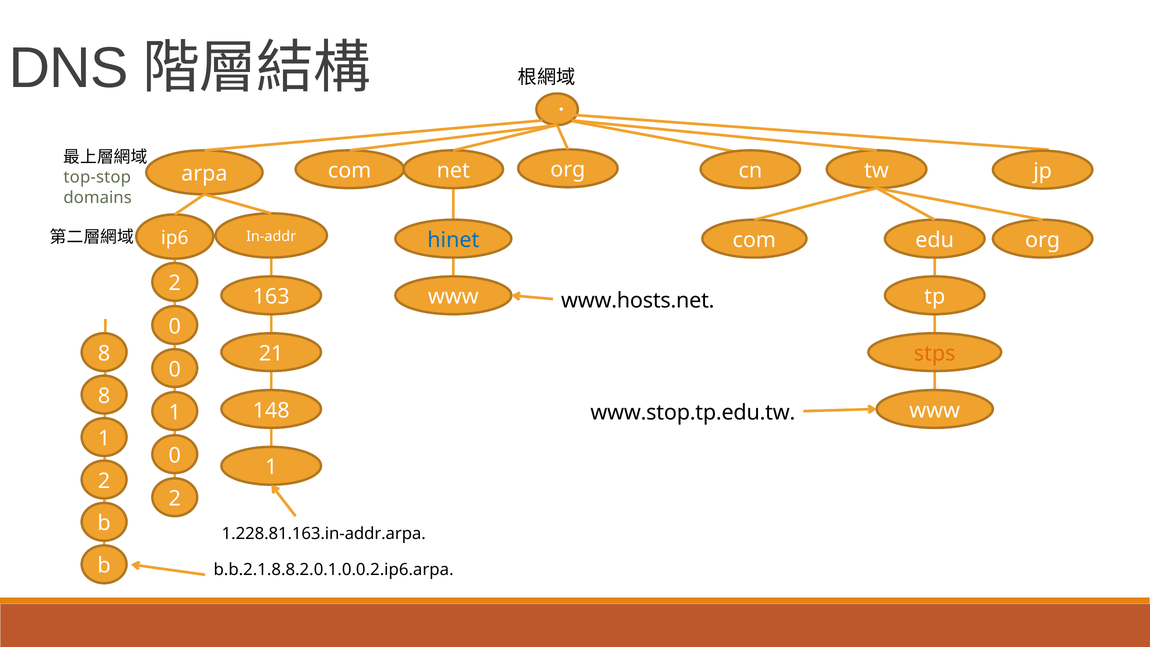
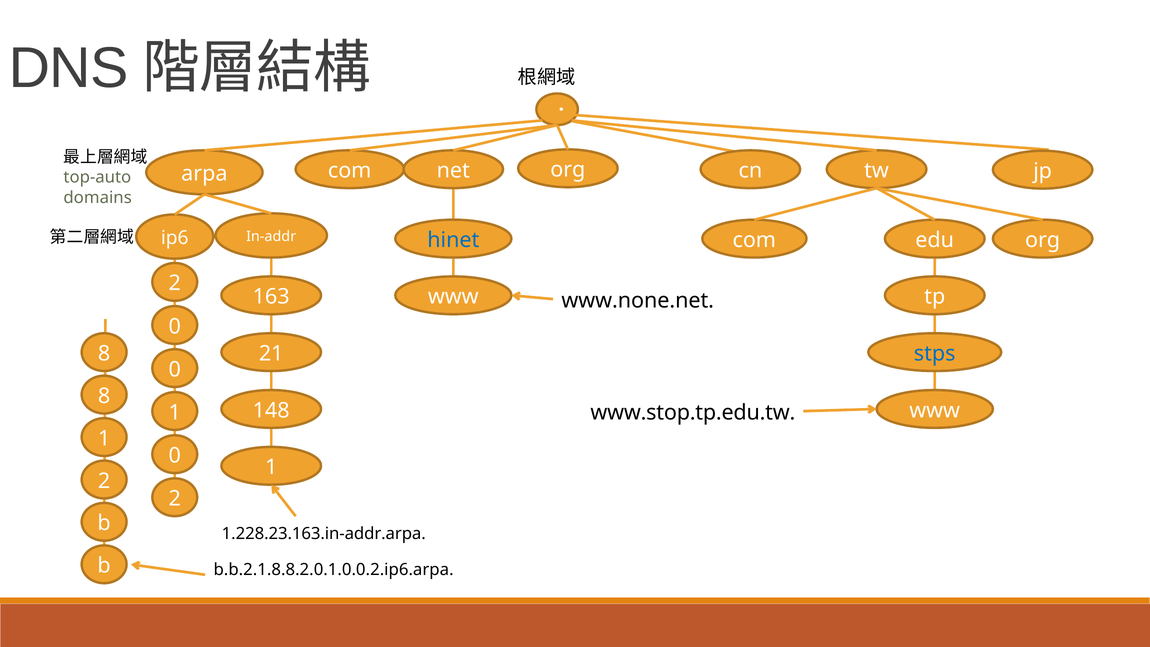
top-stop: top-stop -> top-auto
www.hosts.net: www.hosts.net -> www.none.net
stps colour: orange -> blue
1.228.81.163.in-addr.arpa: 1.228.81.163.in-addr.arpa -> 1.228.23.163.in-addr.arpa
